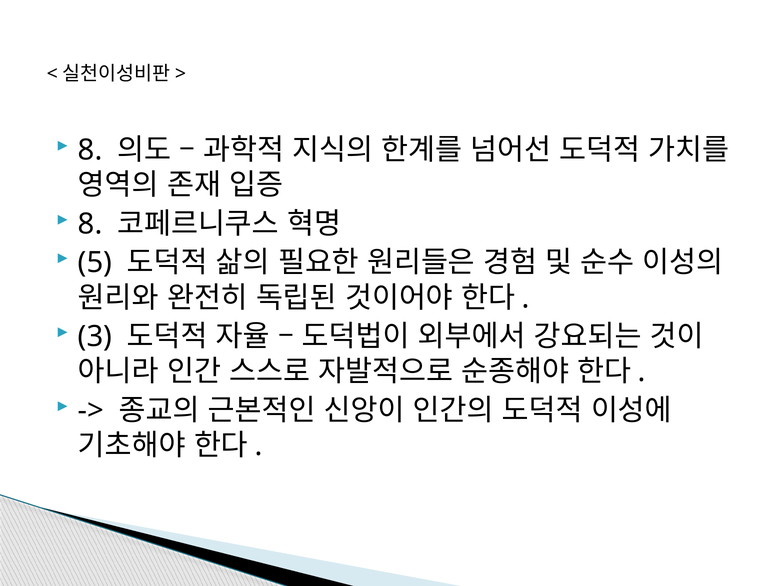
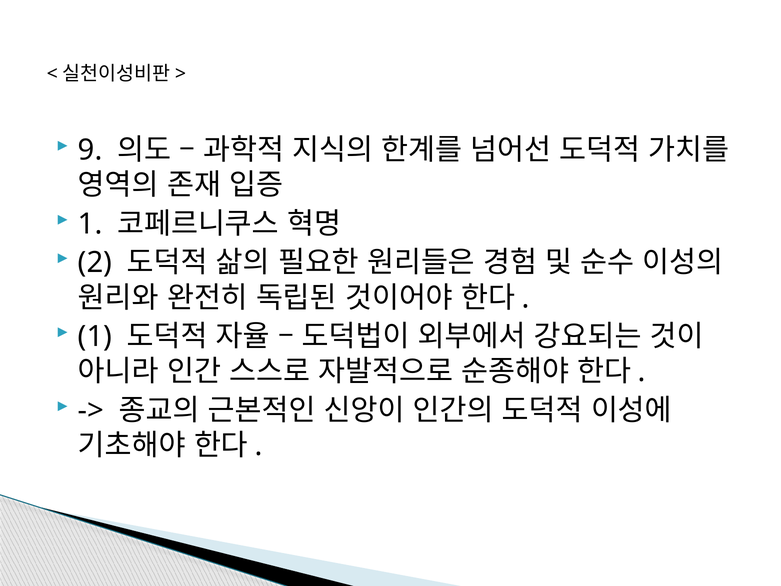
8 at (90, 150): 8 -> 9
8 at (90, 224): 8 -> 1
5: 5 -> 2
3 at (95, 336): 3 -> 1
